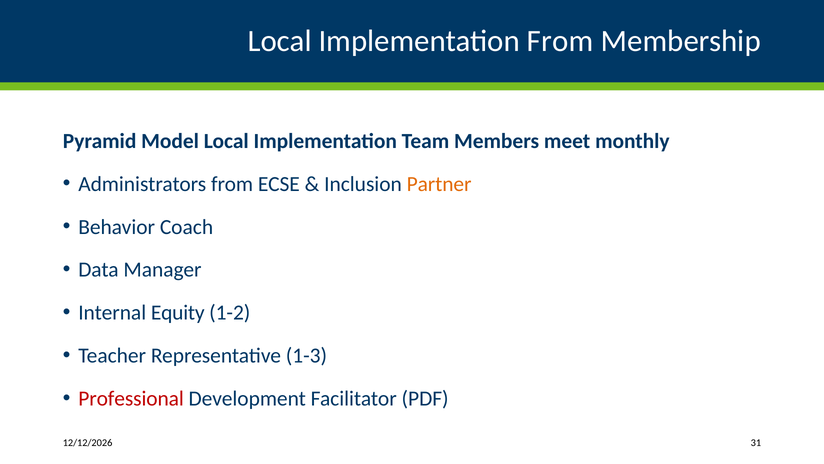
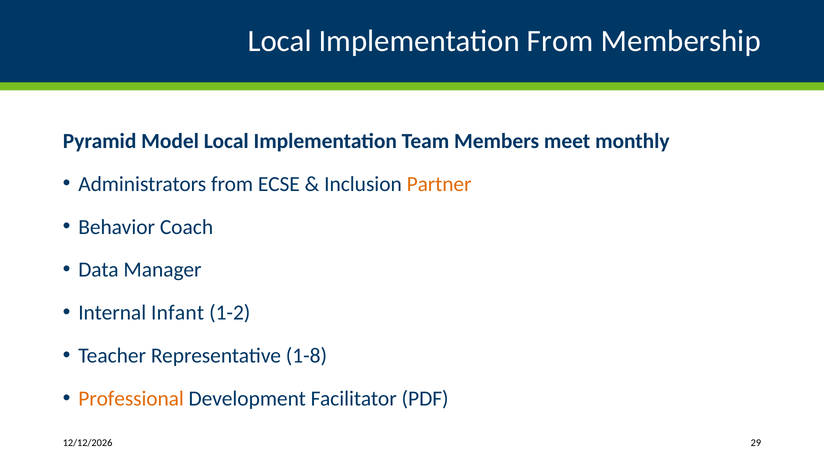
Equity: Equity -> Infant
1-3: 1-3 -> 1-8
Professional colour: red -> orange
31: 31 -> 29
